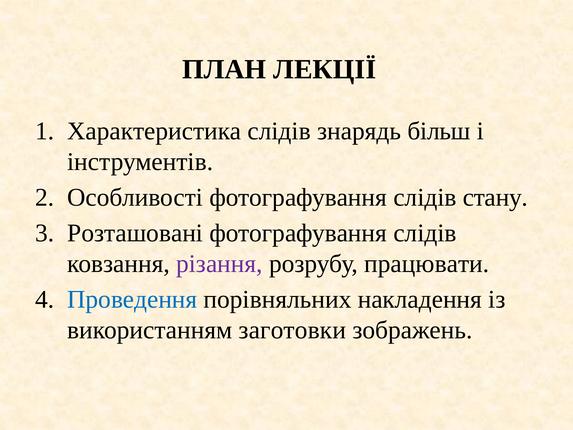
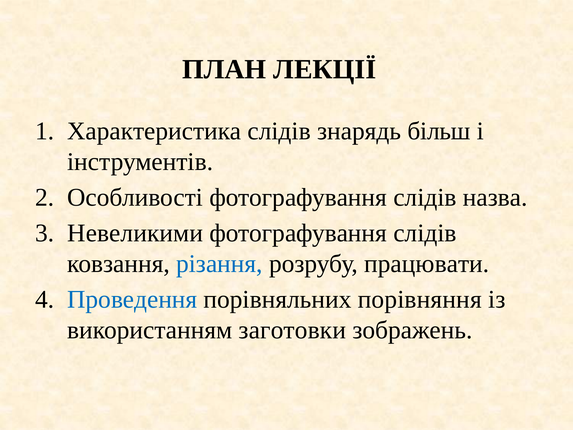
стану: стану -> назва
Розташовані: Розташовані -> Невеликими
різання colour: purple -> blue
накладення: накладення -> порівняння
